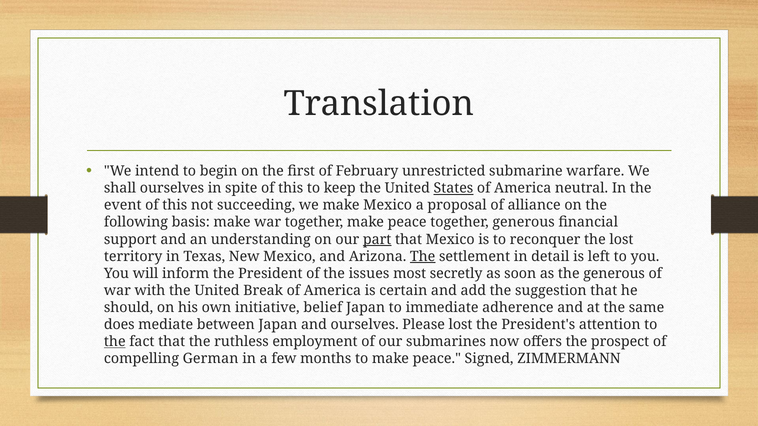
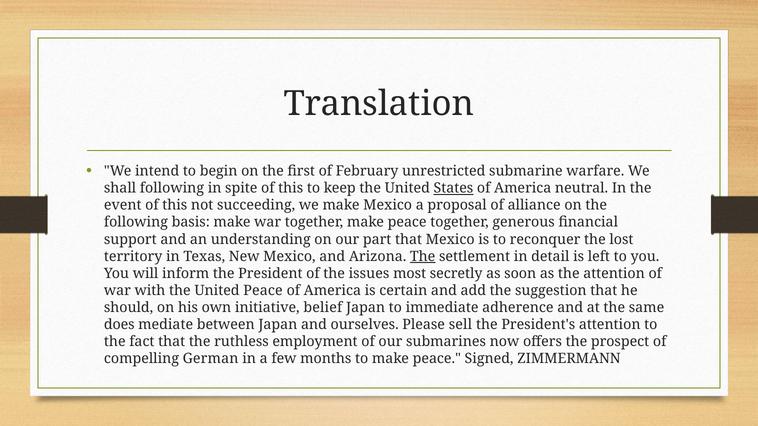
shall ourselves: ourselves -> following
part underline: present -> none
the generous: generous -> attention
United Break: Break -> Peace
Please lost: lost -> sell
the at (115, 342) underline: present -> none
